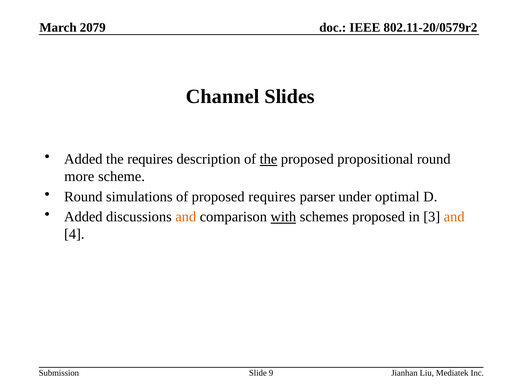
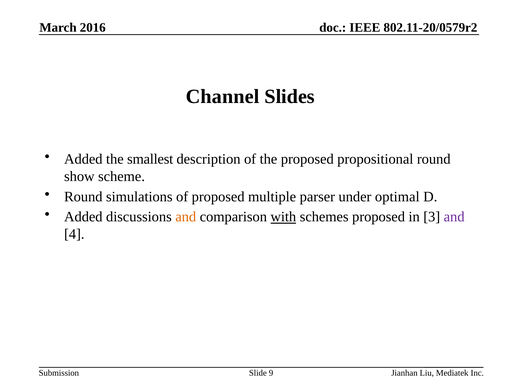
2079: 2079 -> 2016
the requires: requires -> smallest
the at (268, 159) underline: present -> none
more: more -> show
proposed requires: requires -> multiple
and at (454, 217) colour: orange -> purple
